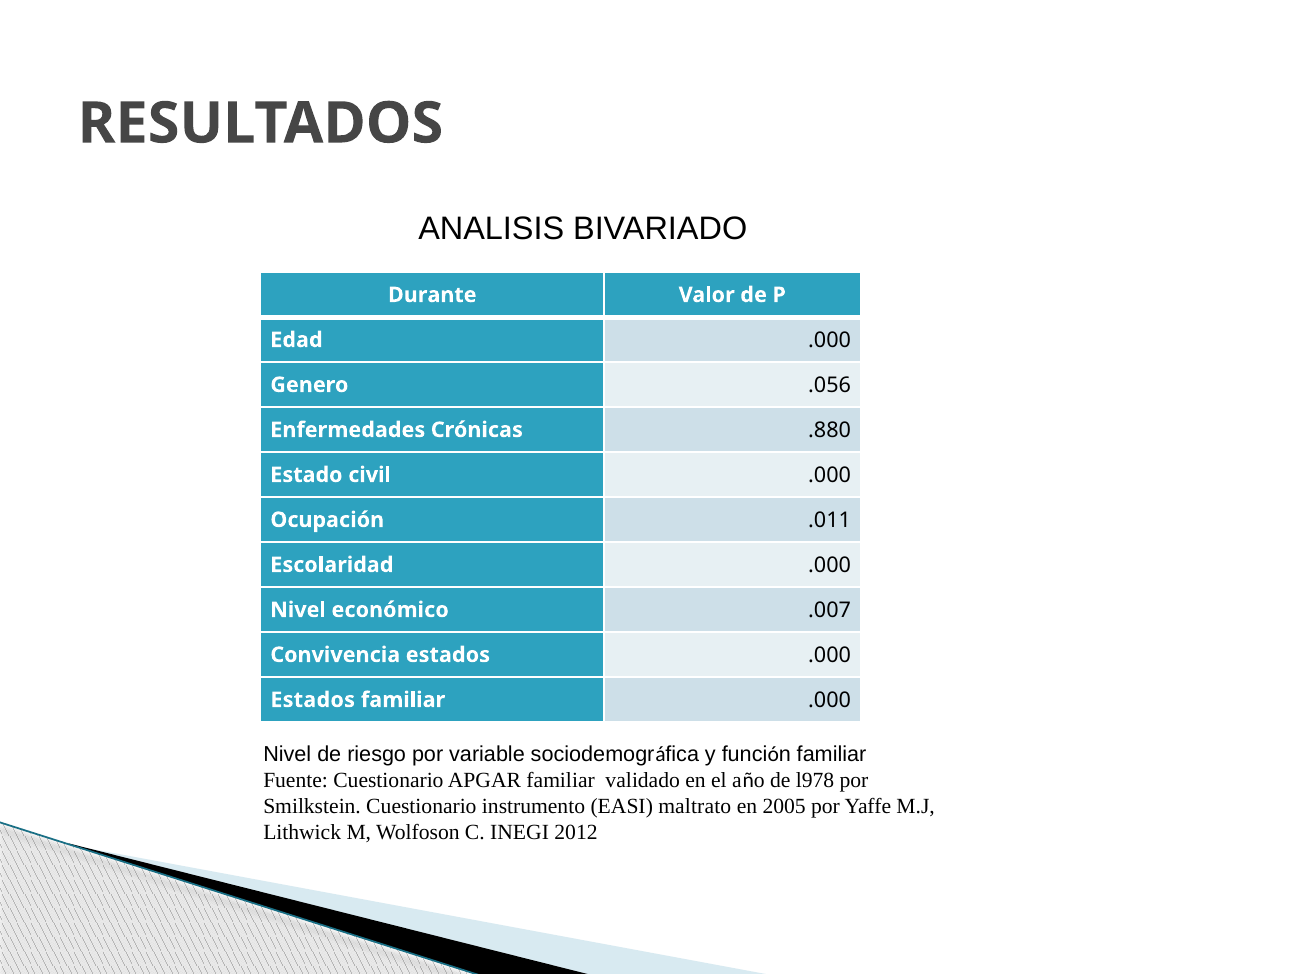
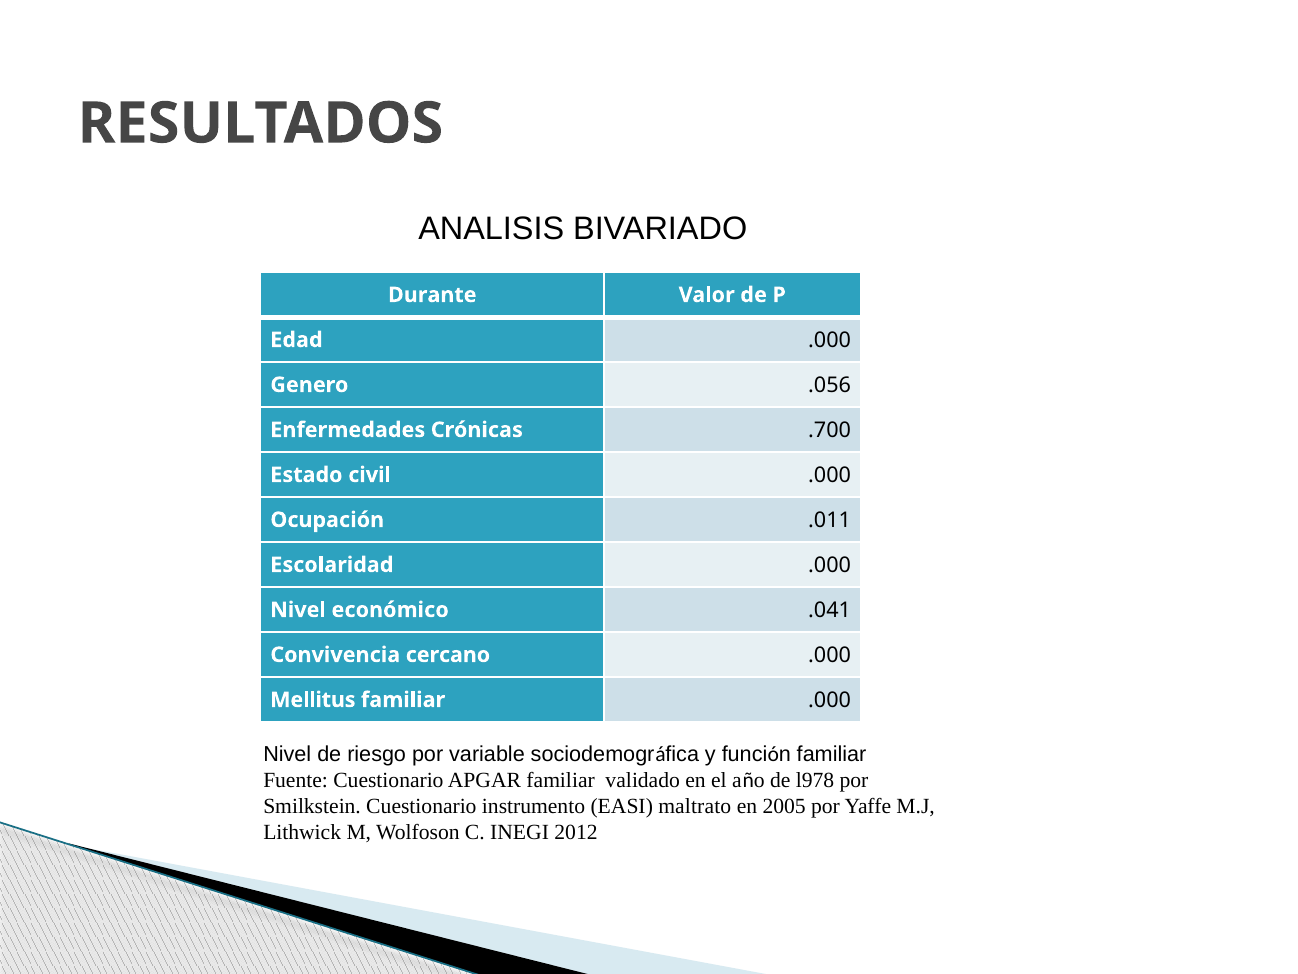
.880: .880 -> .700
.007: .007 -> .041
Convivencia estados: estados -> cercano
Estados at (313, 700): Estados -> Mellitus
